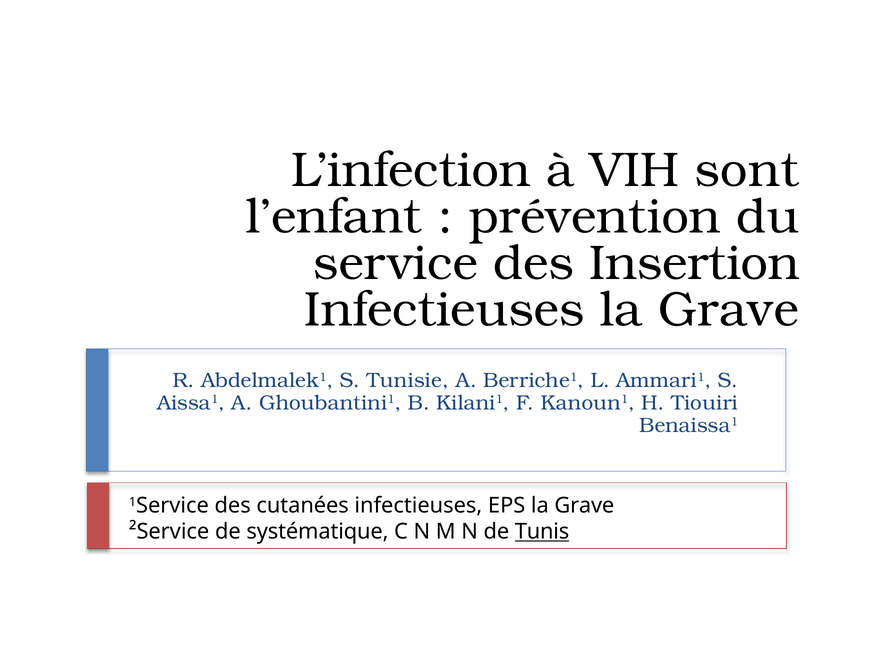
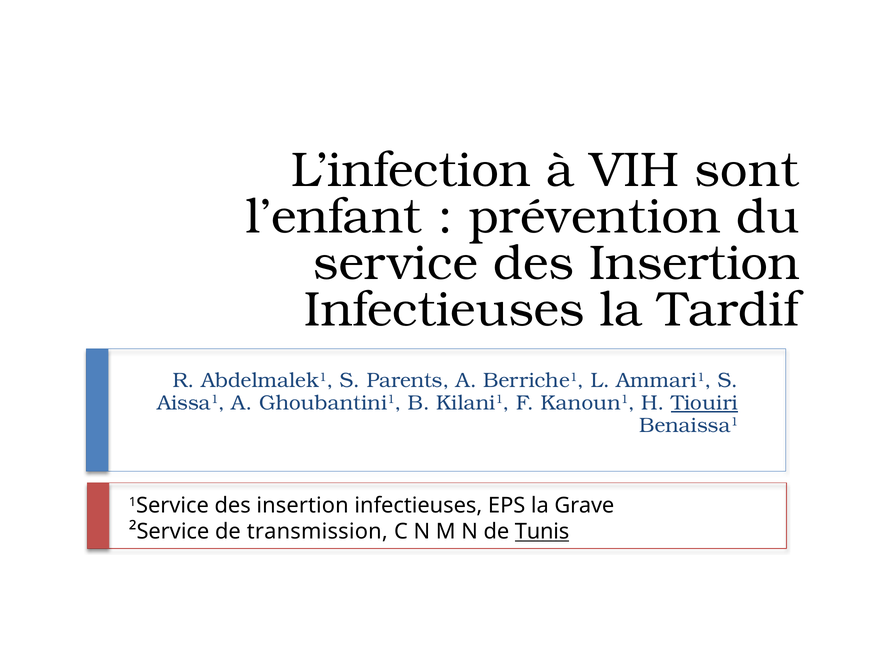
Infectieuses la Grave: Grave -> Tardif
Tunisie: Tunisie -> Parents
Tiouiri underline: none -> present
1Service des cutanées: cutanées -> insertion
systématique: systématique -> transmission
